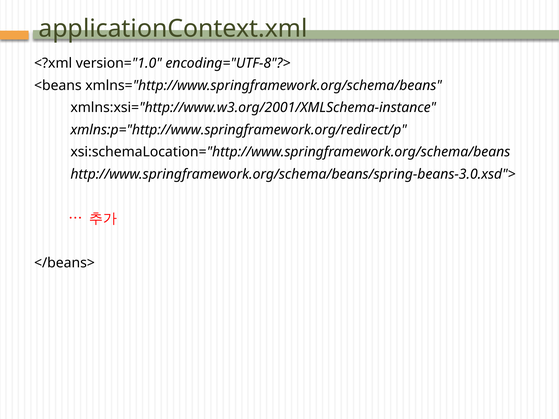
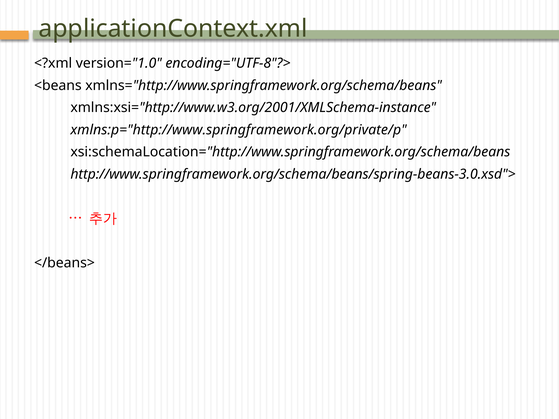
xmlns:p="http://www.springframework.org/redirect/p: xmlns:p="http://www.springframework.org/redirect/p -> xmlns:p="http://www.springframework.org/private/p
